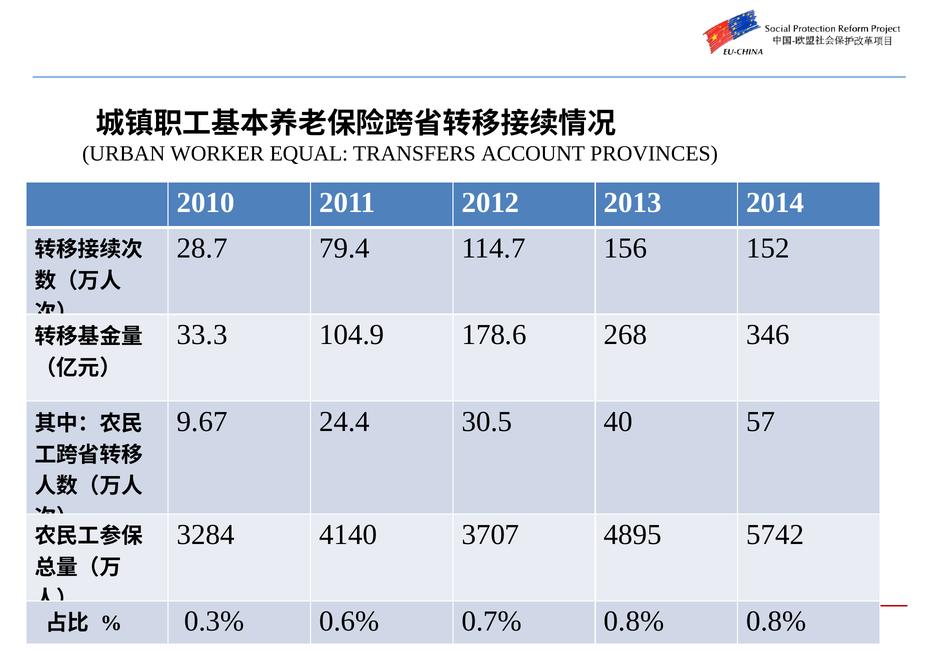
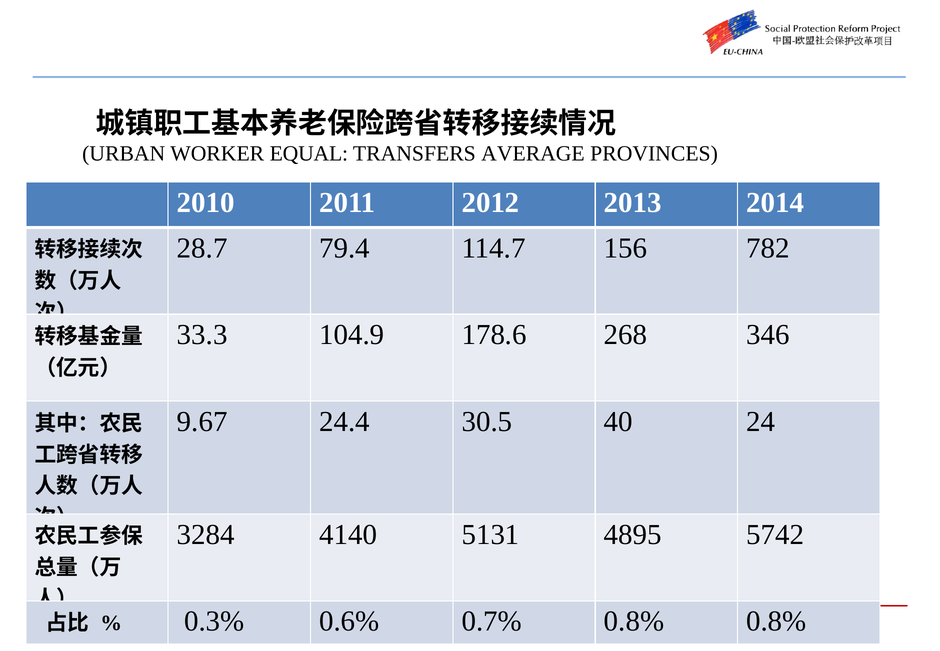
ACCOUNT: ACCOUNT -> AVERAGE
152: 152 -> 782
57: 57 -> 24
3707: 3707 -> 5131
